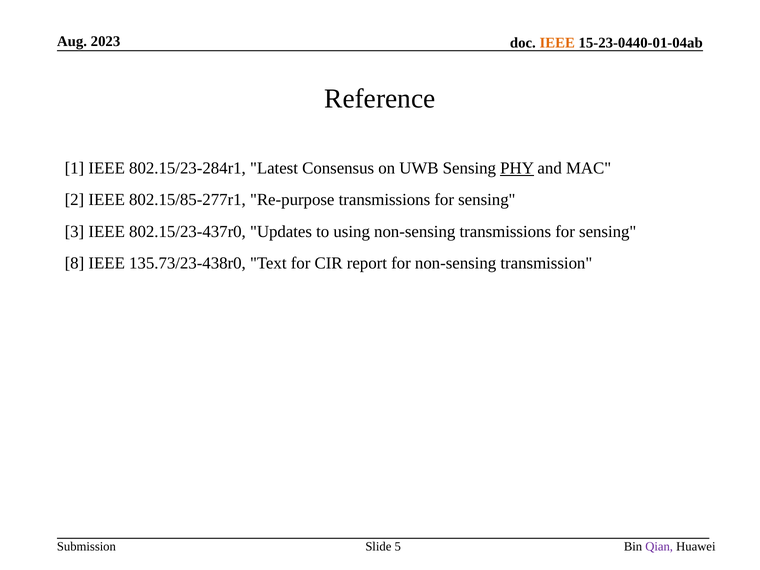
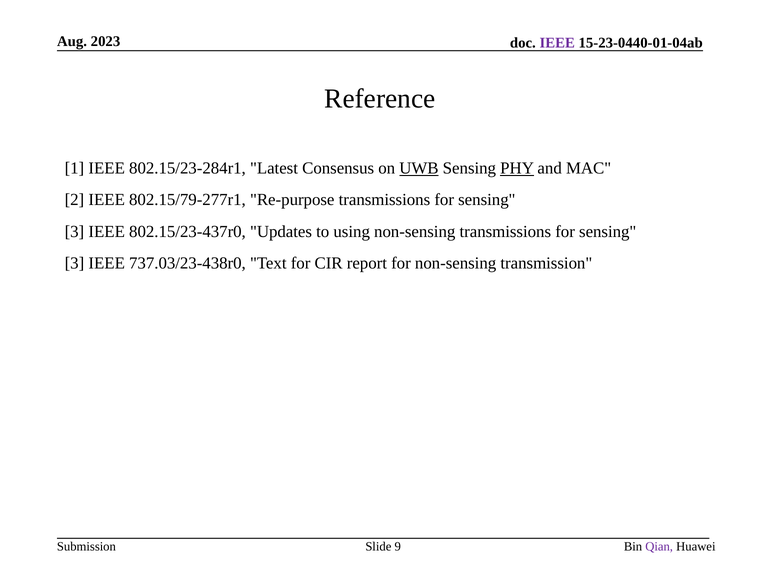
IEEE at (557, 43) colour: orange -> purple
UWB underline: none -> present
802.15/85-277r1: 802.15/85-277r1 -> 802.15/79-277r1
8 at (74, 263): 8 -> 3
135.73/23-438r0: 135.73/23-438r0 -> 737.03/23-438r0
5: 5 -> 9
